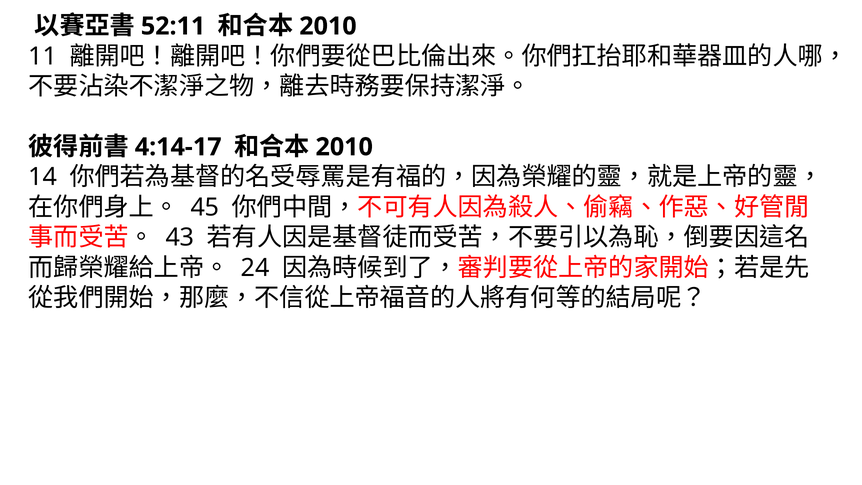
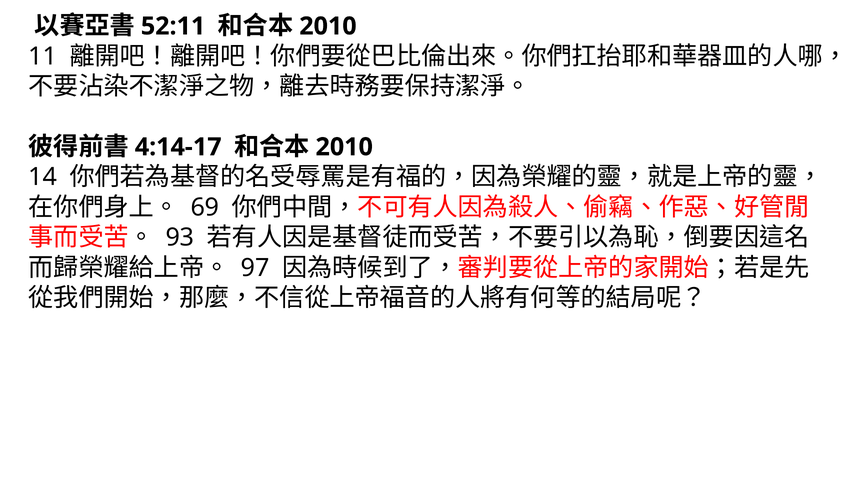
45: 45 -> 69
43: 43 -> 93
24: 24 -> 97
